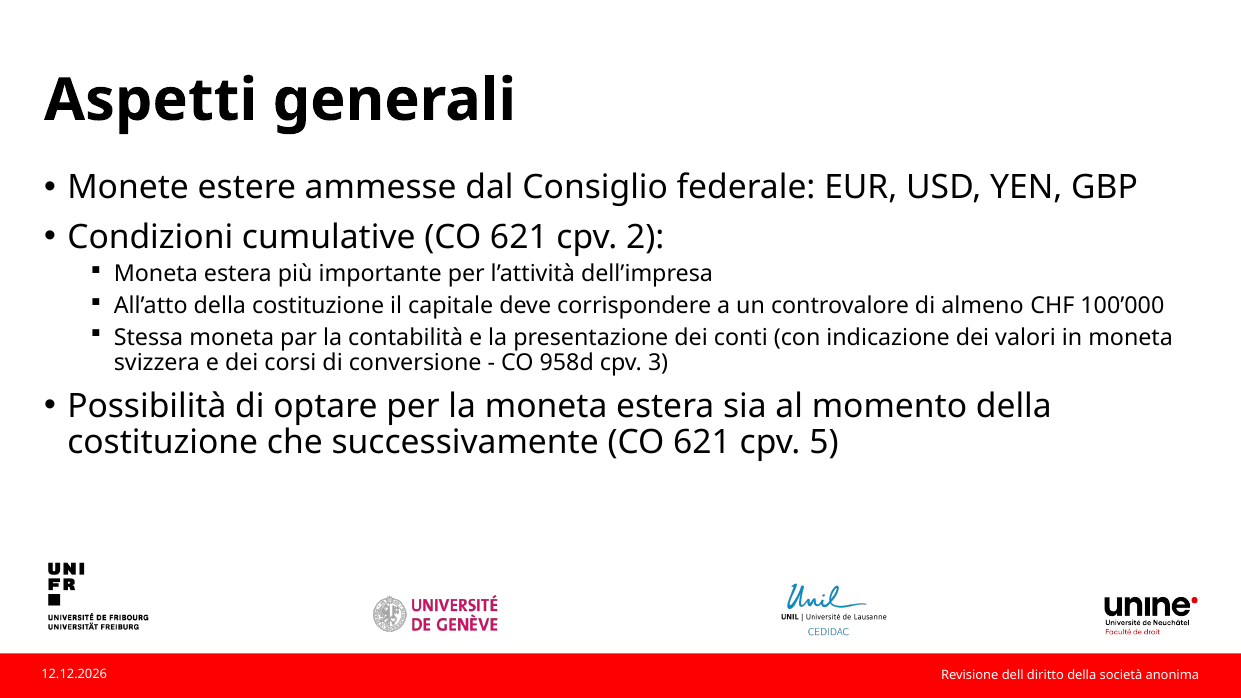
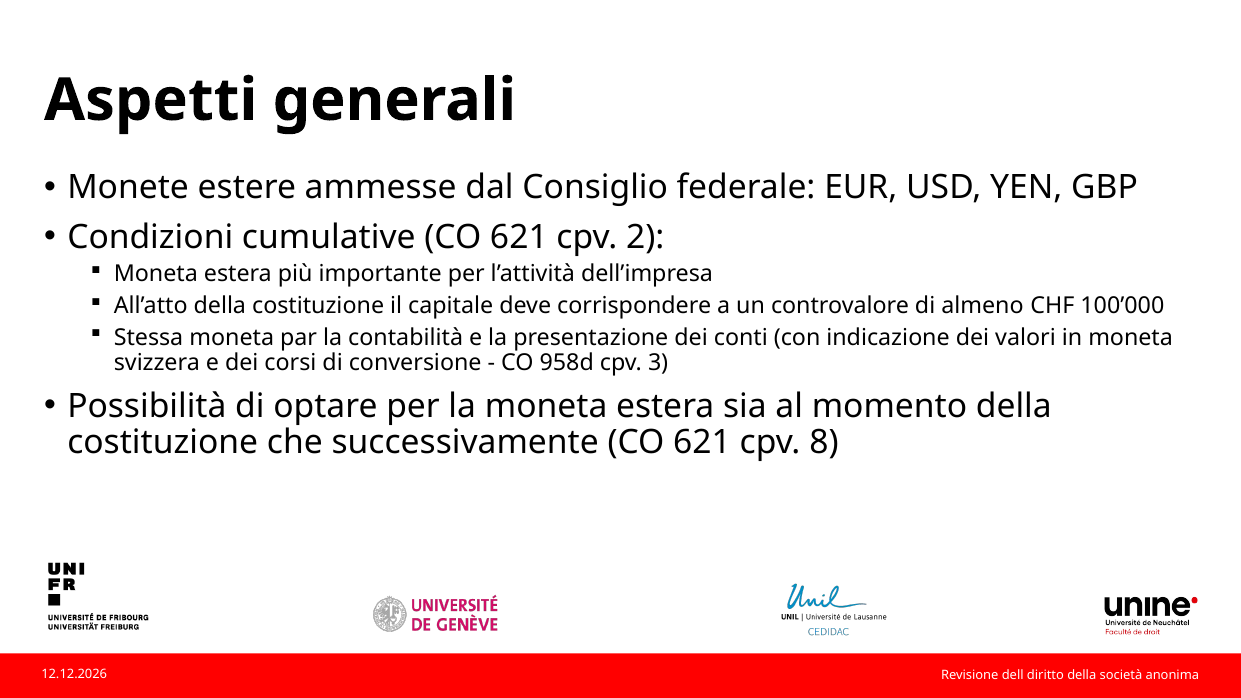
5: 5 -> 8
